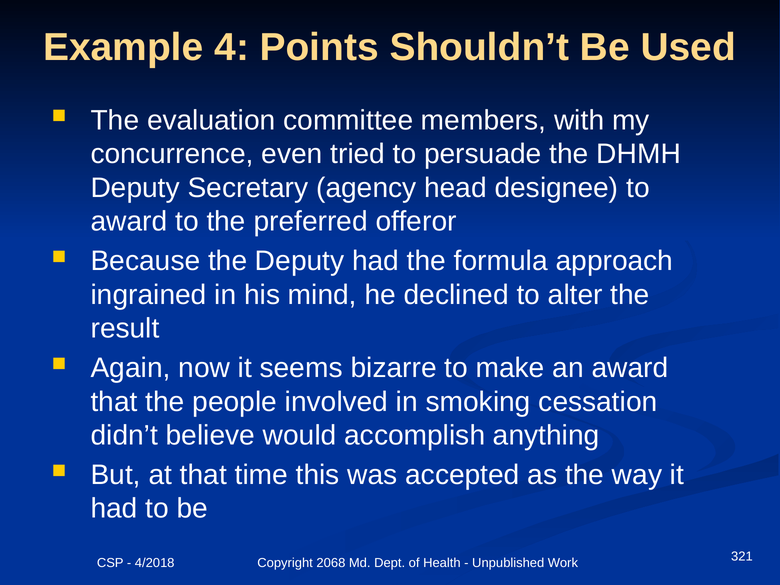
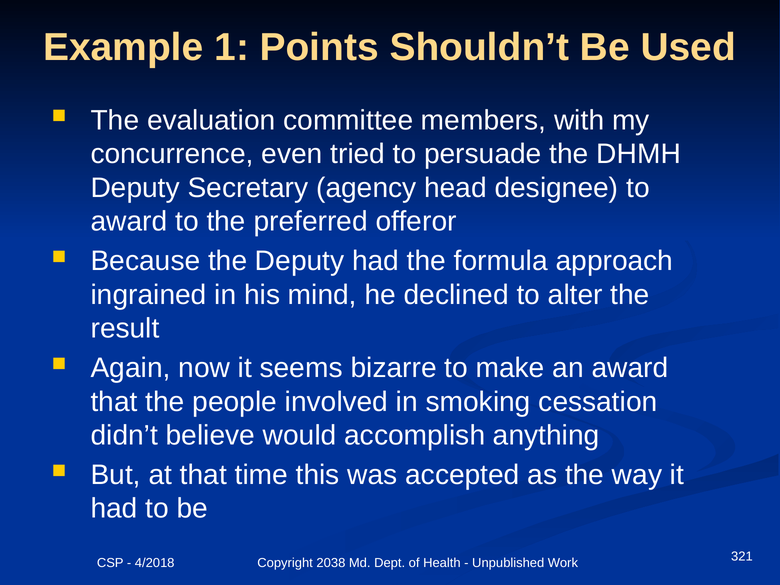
4: 4 -> 1
2068: 2068 -> 2038
